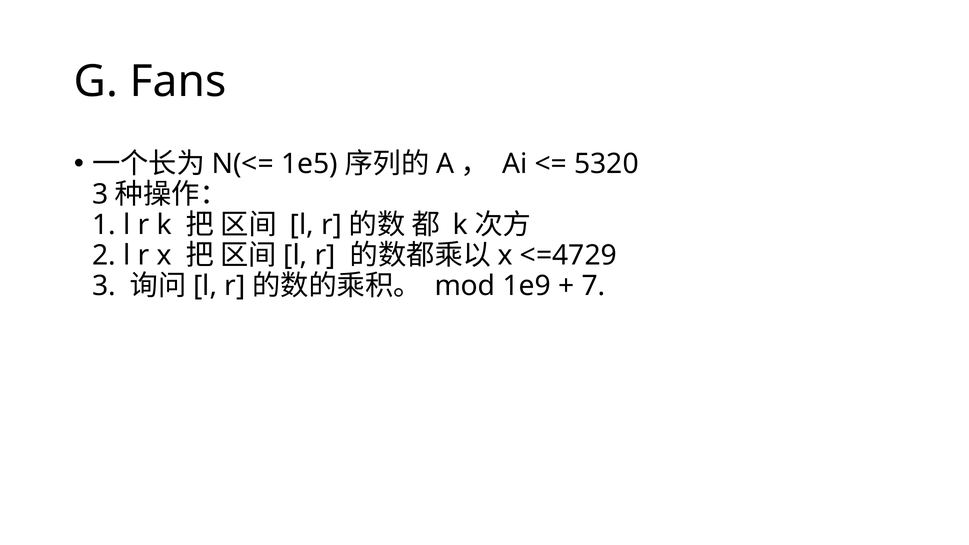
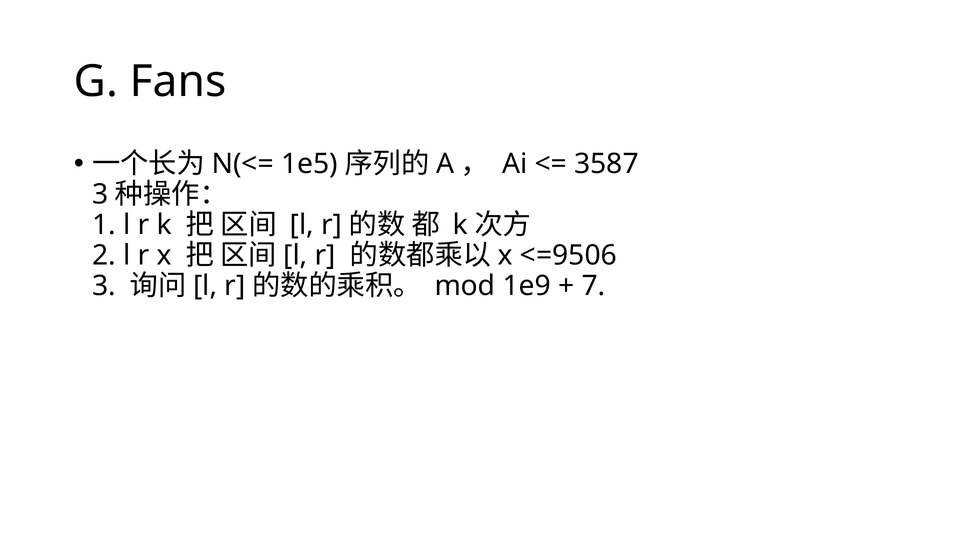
5320: 5320 -> 3587
<=4729: <=4729 -> <=9506
